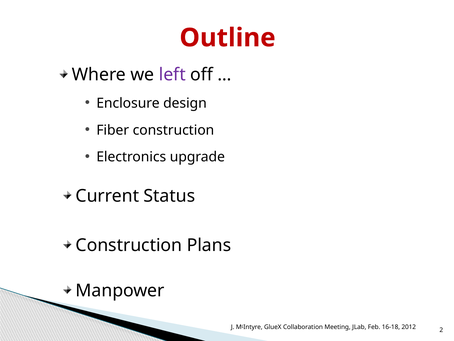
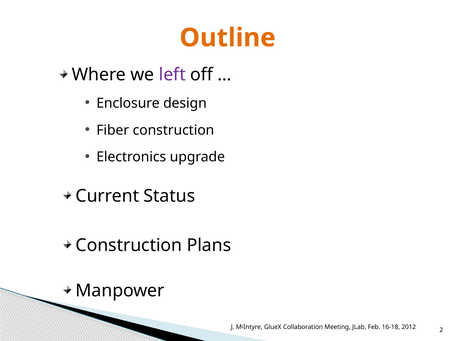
Outline colour: red -> orange
